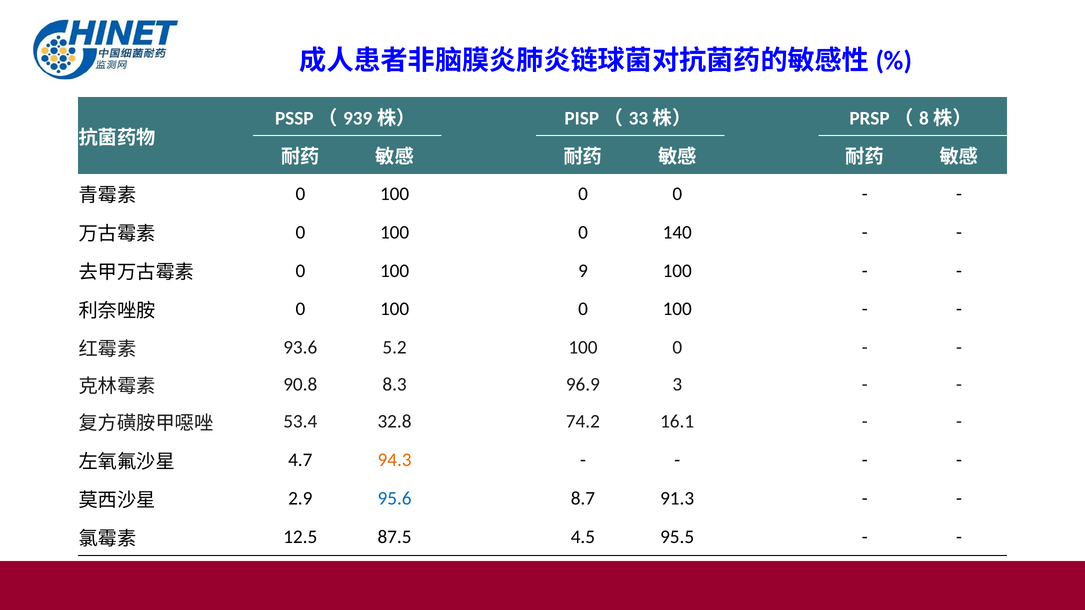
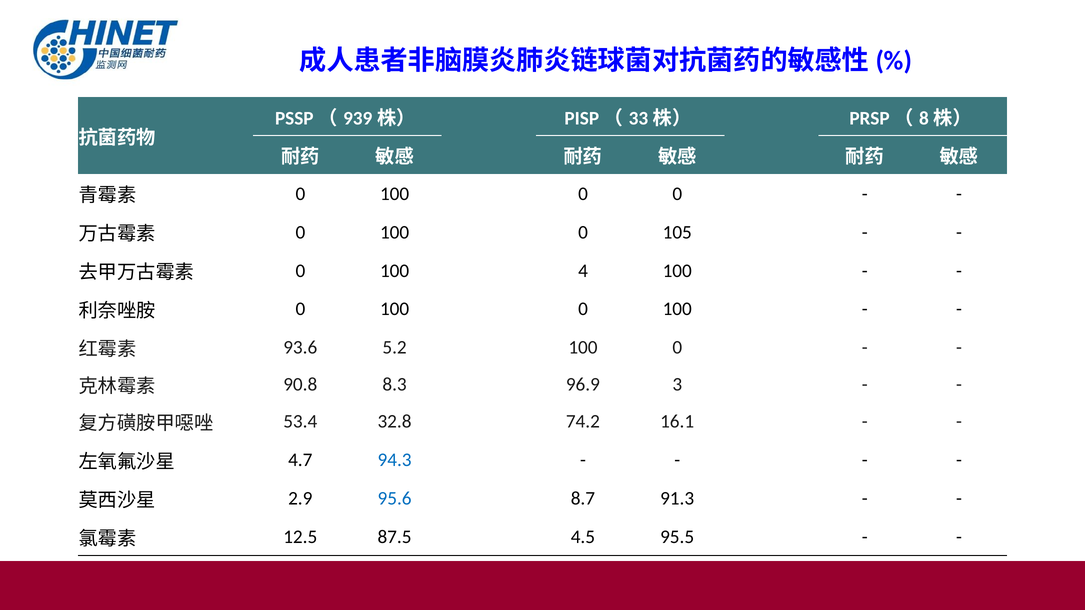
140: 140 -> 105
9: 9 -> 4
94.3 colour: orange -> blue
